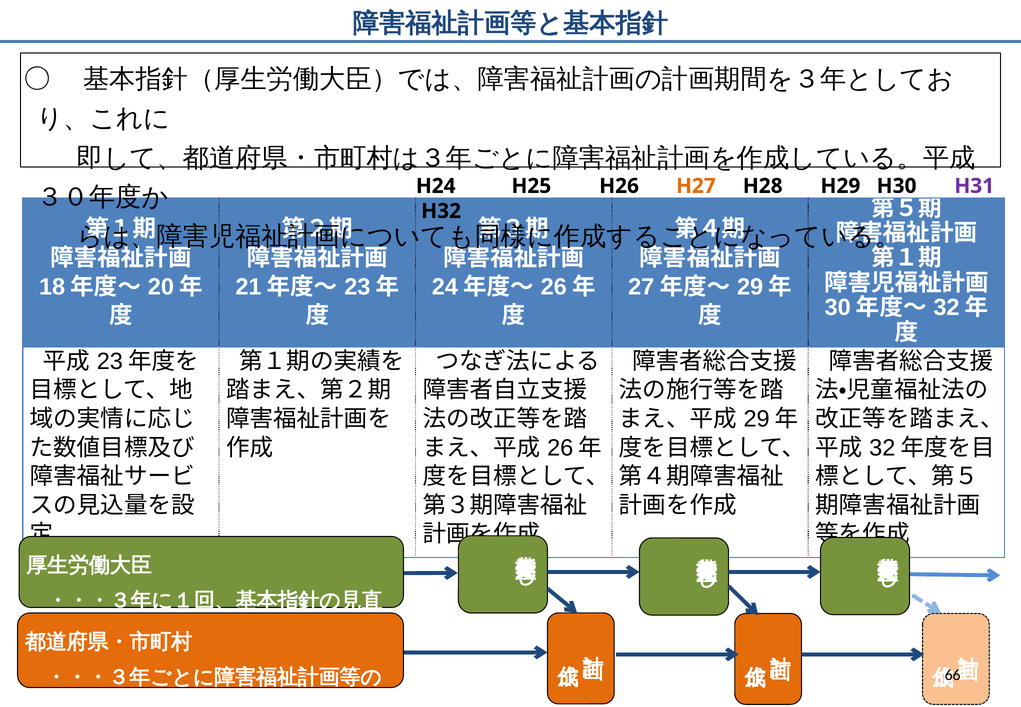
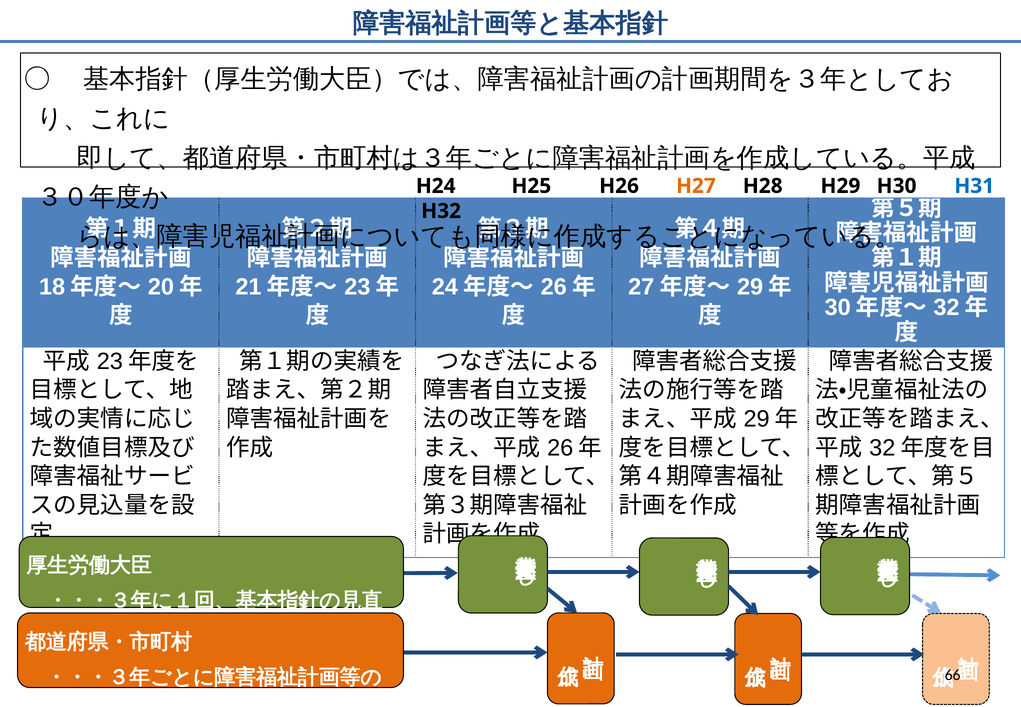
H31 colour: purple -> blue
